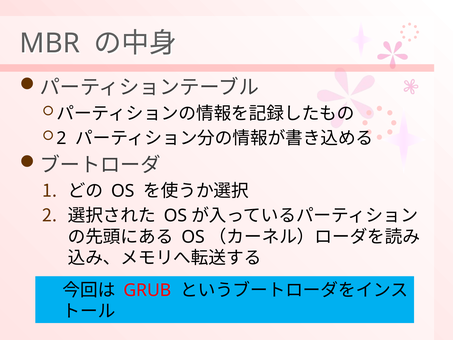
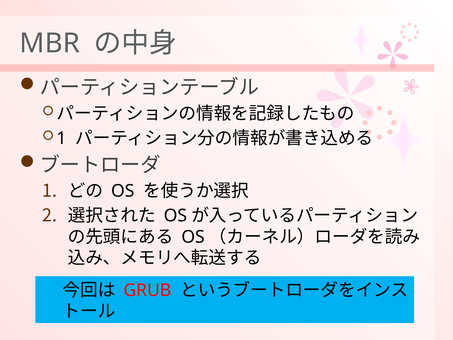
2 at (61, 138): 2 -> 1
